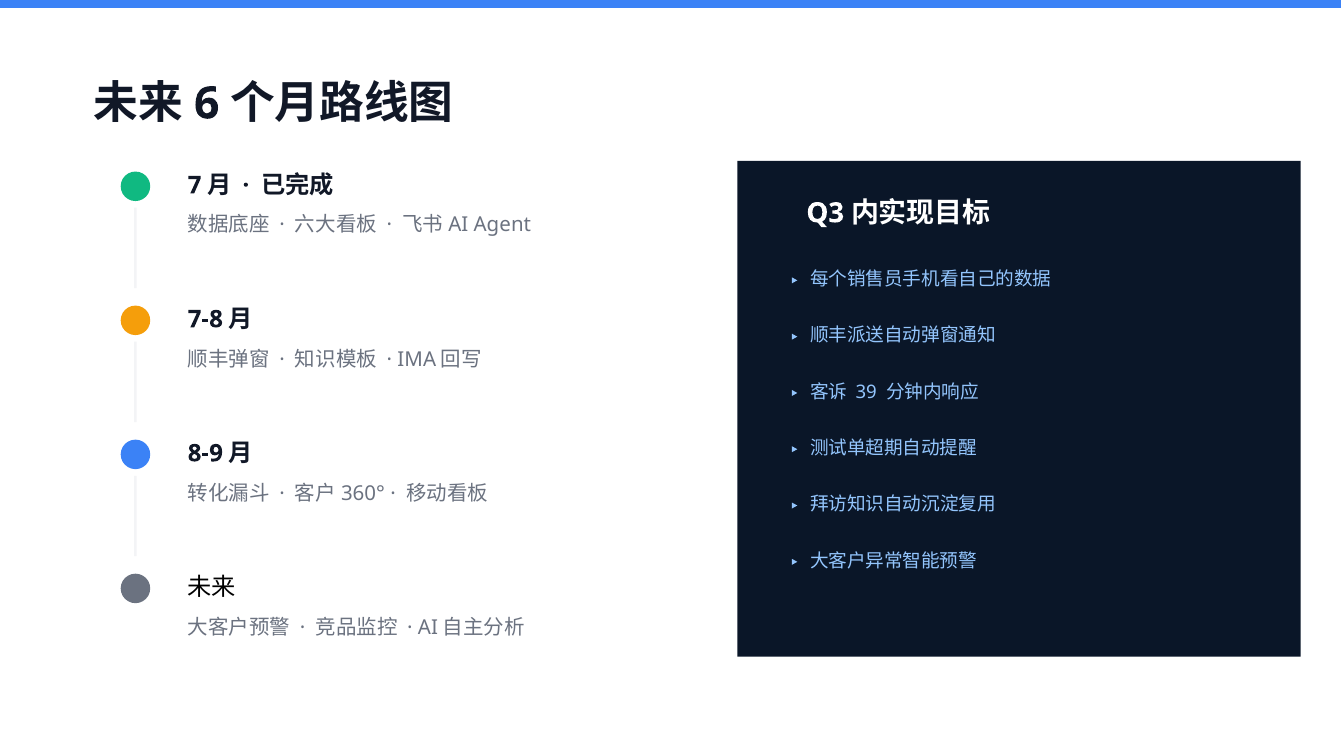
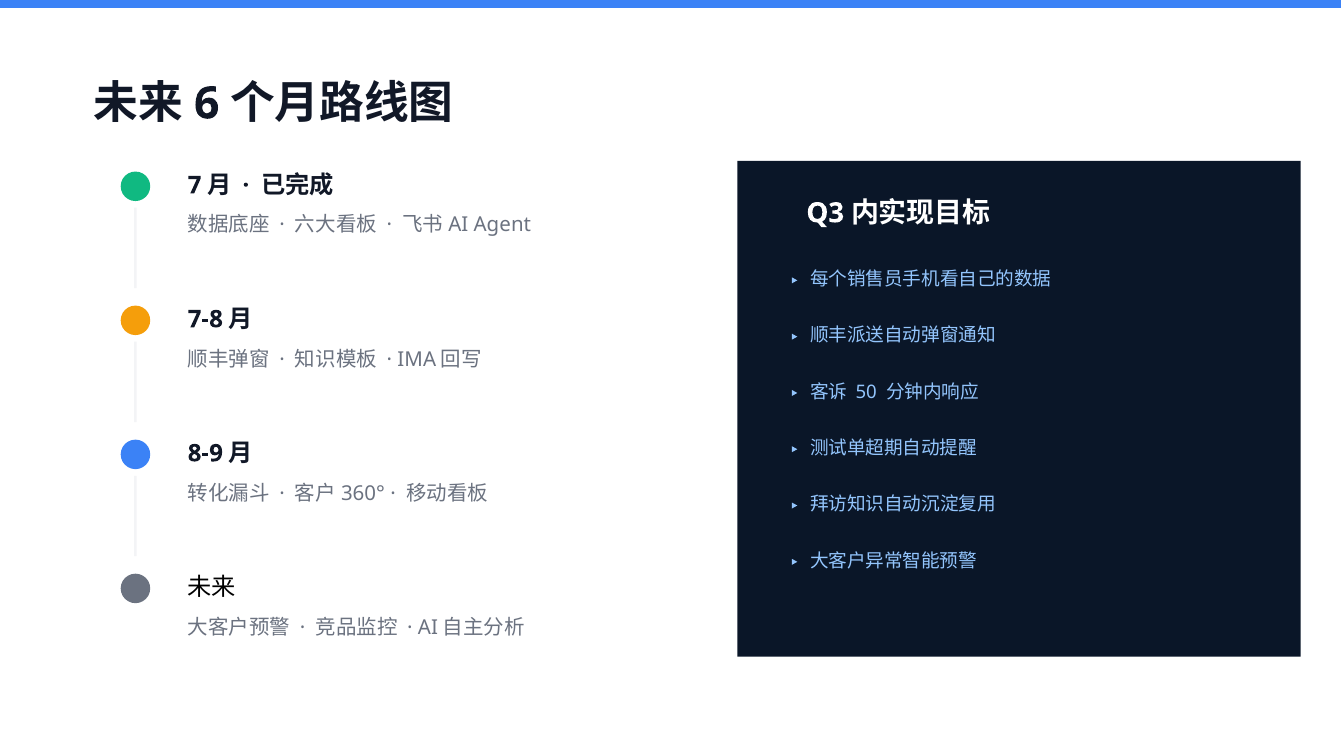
39: 39 -> 50
